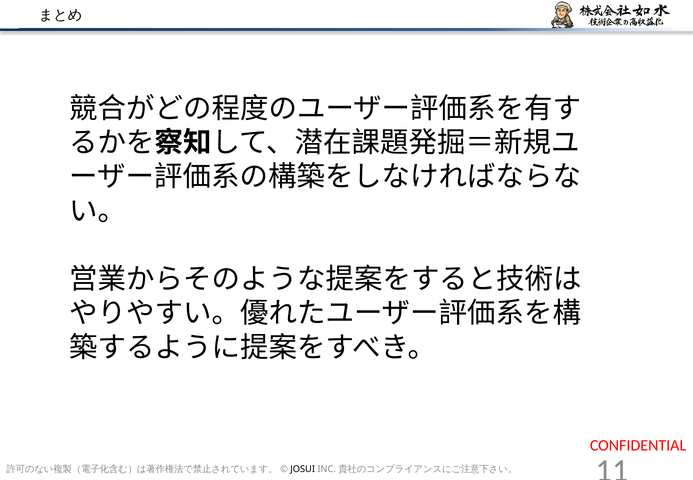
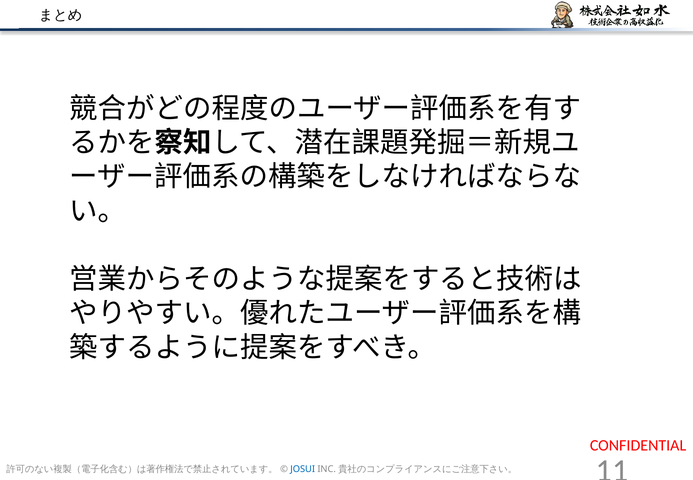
JOSUI colour: black -> blue
